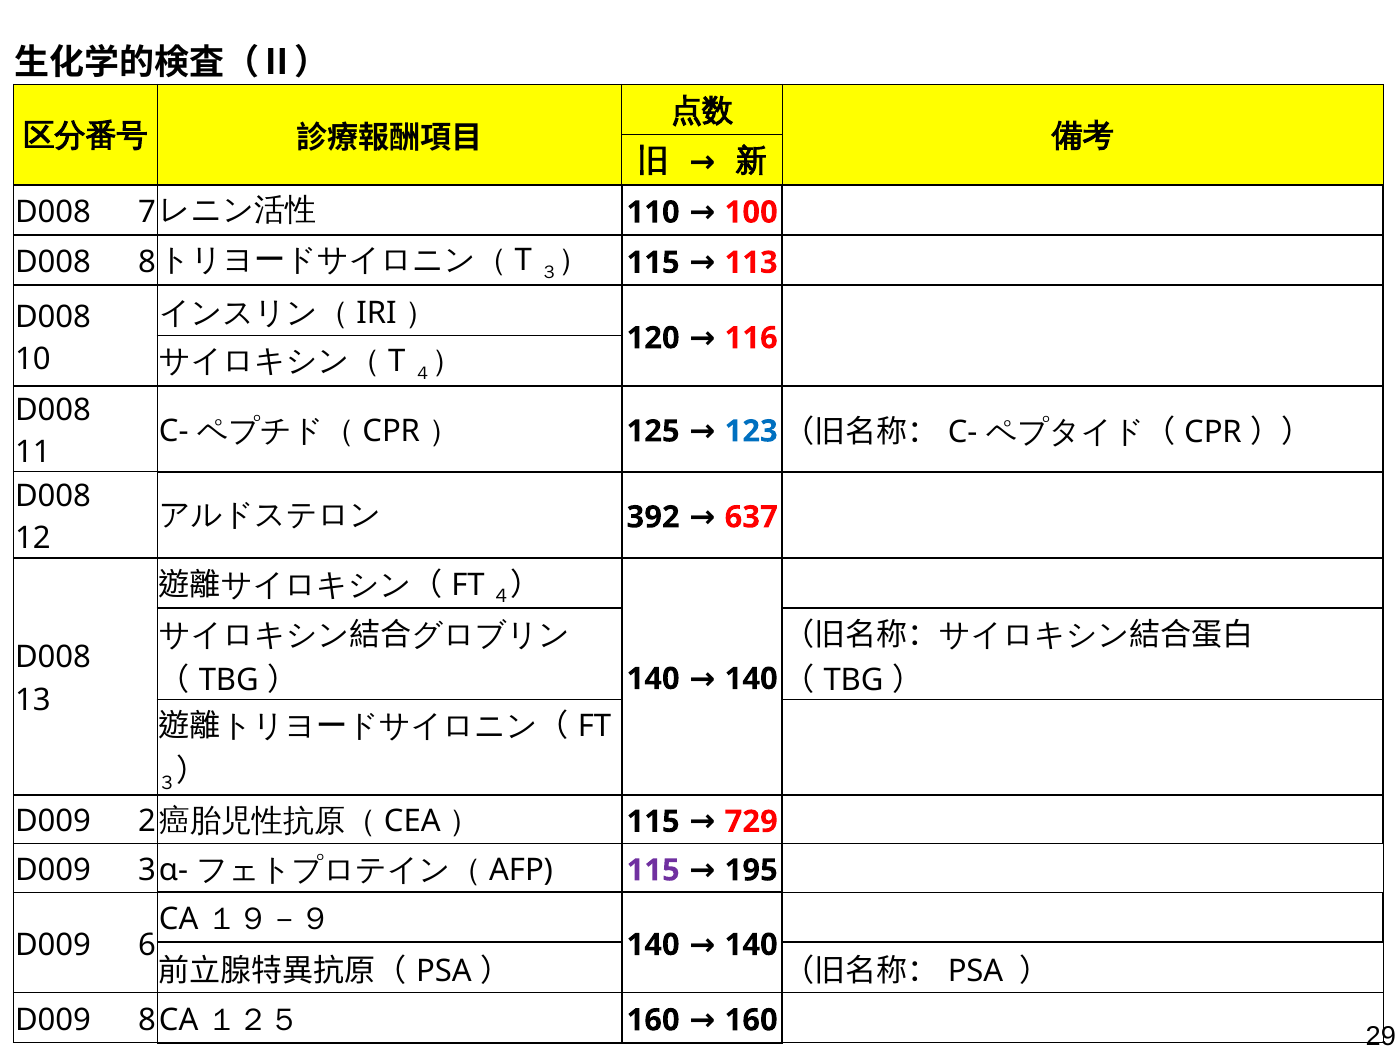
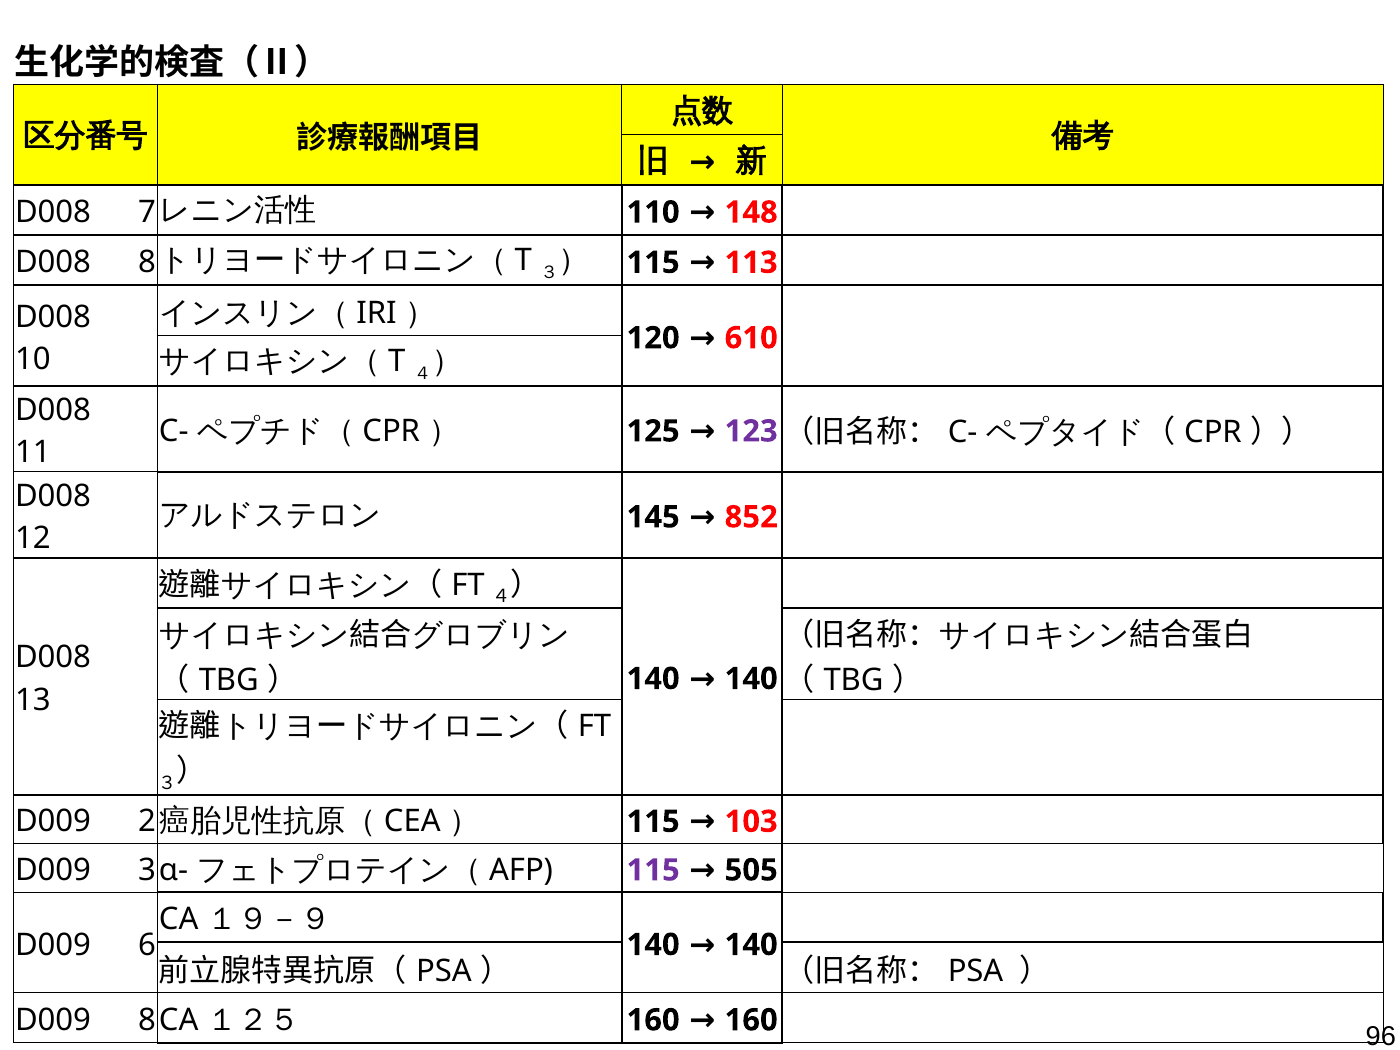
100: 100 -> 148
116: 116 -> 610
123 colour: blue -> purple
392: 392 -> 145
637: 637 -> 852
729: 729 -> 103
195: 195 -> 505
29: 29 -> 96
